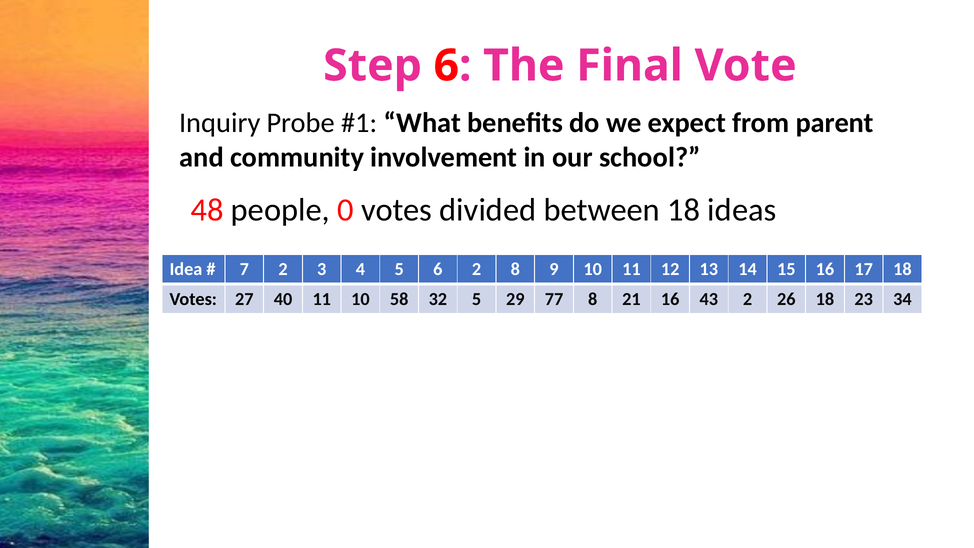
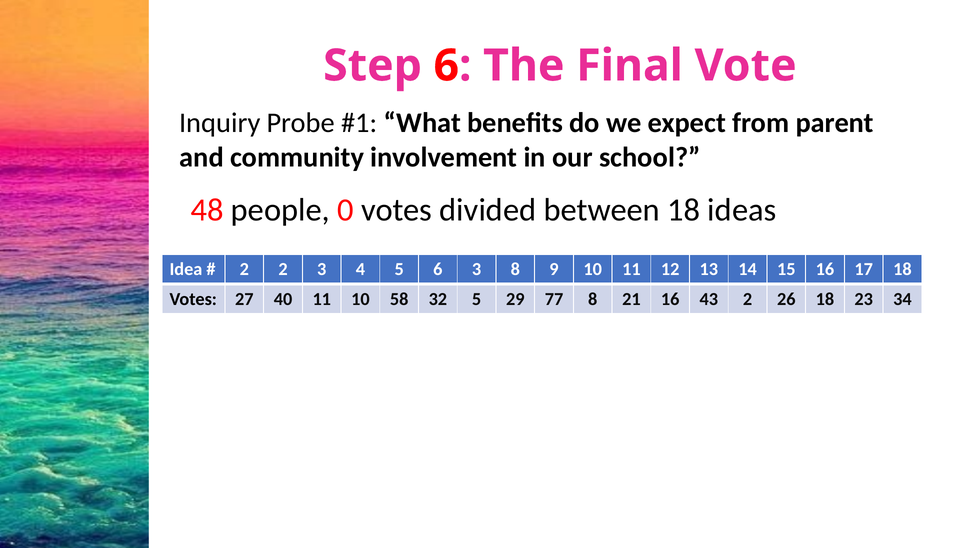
7 at (244, 269): 7 -> 2
6 2: 2 -> 3
